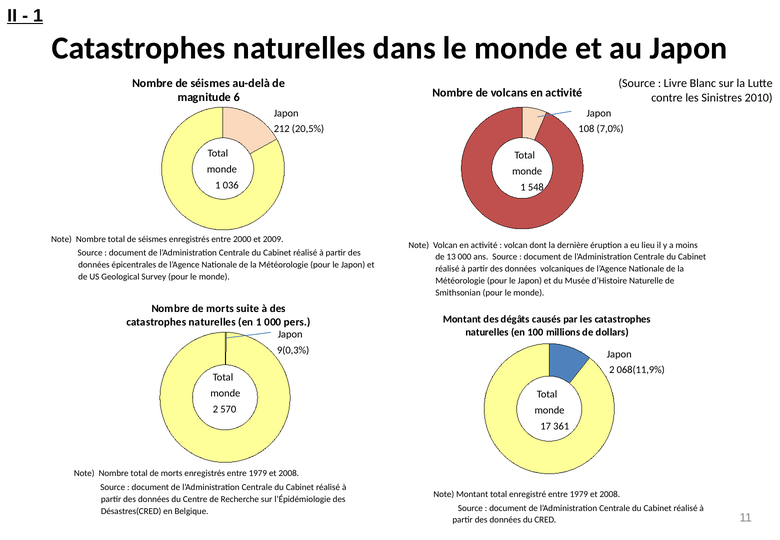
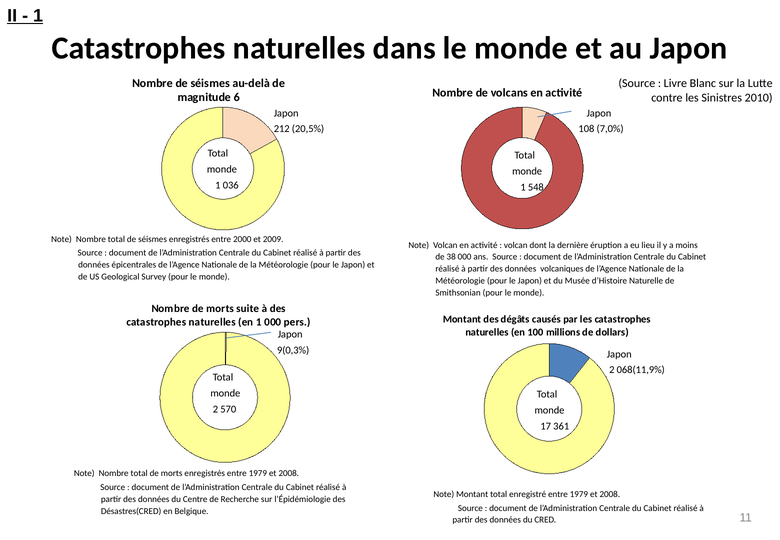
13: 13 -> 38
